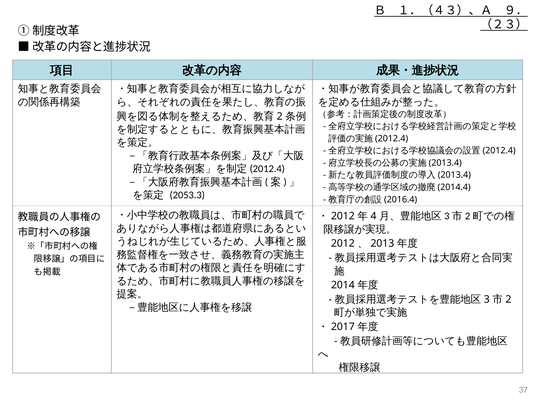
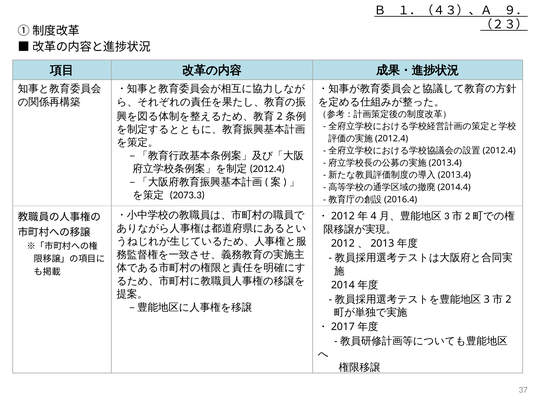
2053.3: 2053.3 -> 2073.3
